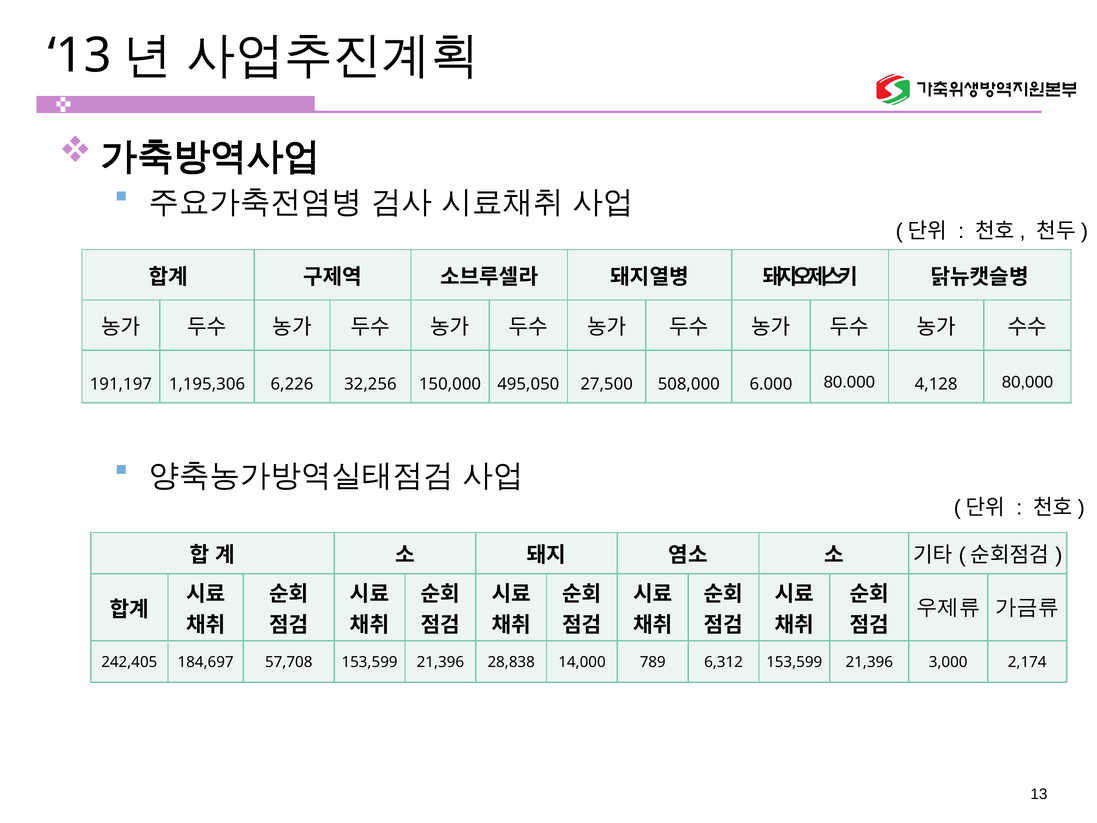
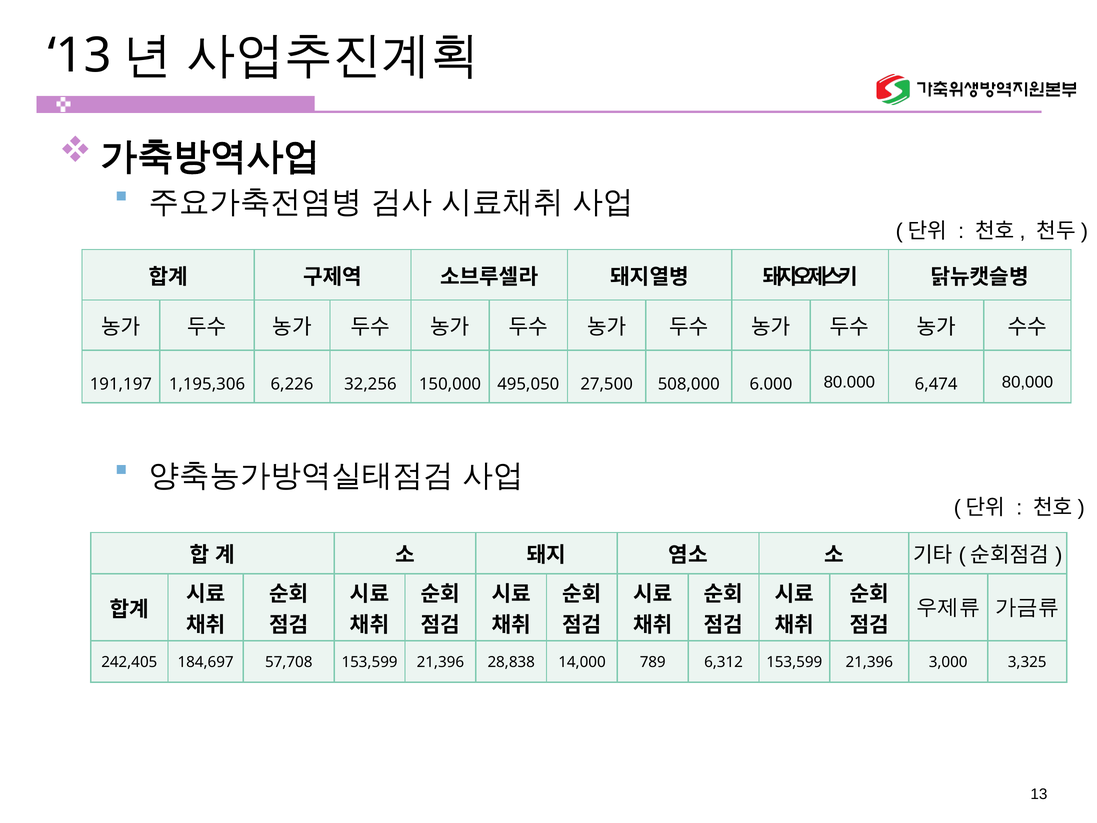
4,128: 4,128 -> 6,474
2,174: 2,174 -> 3,325
